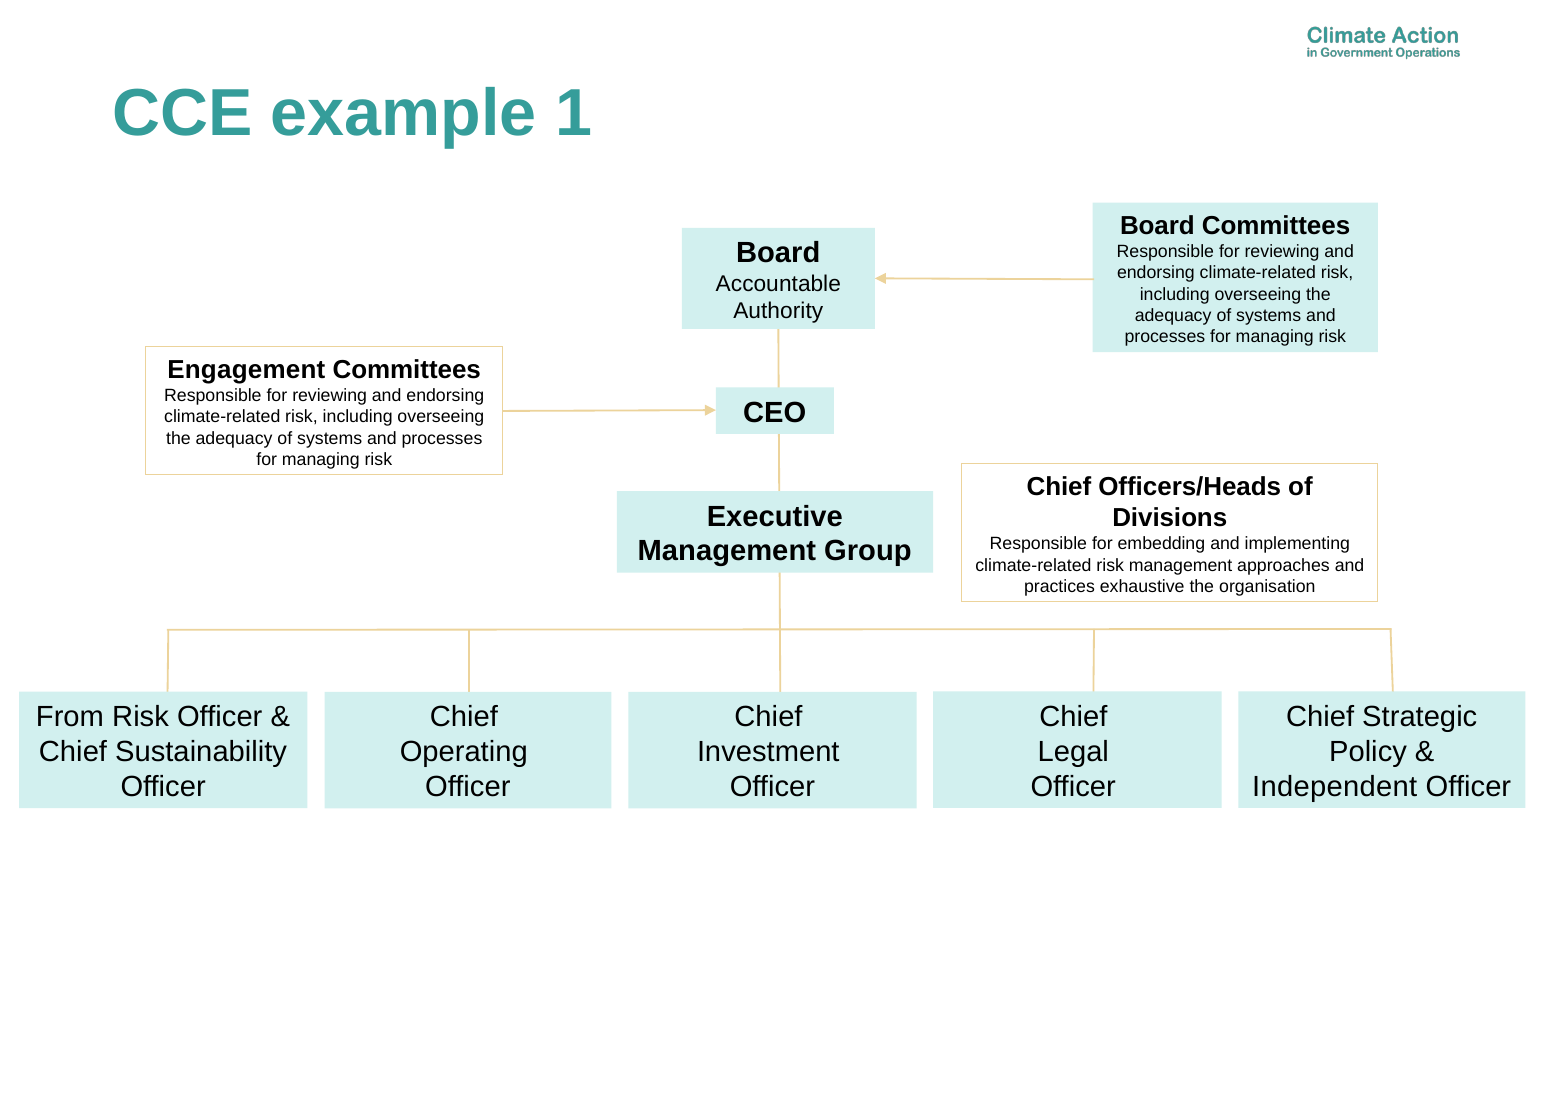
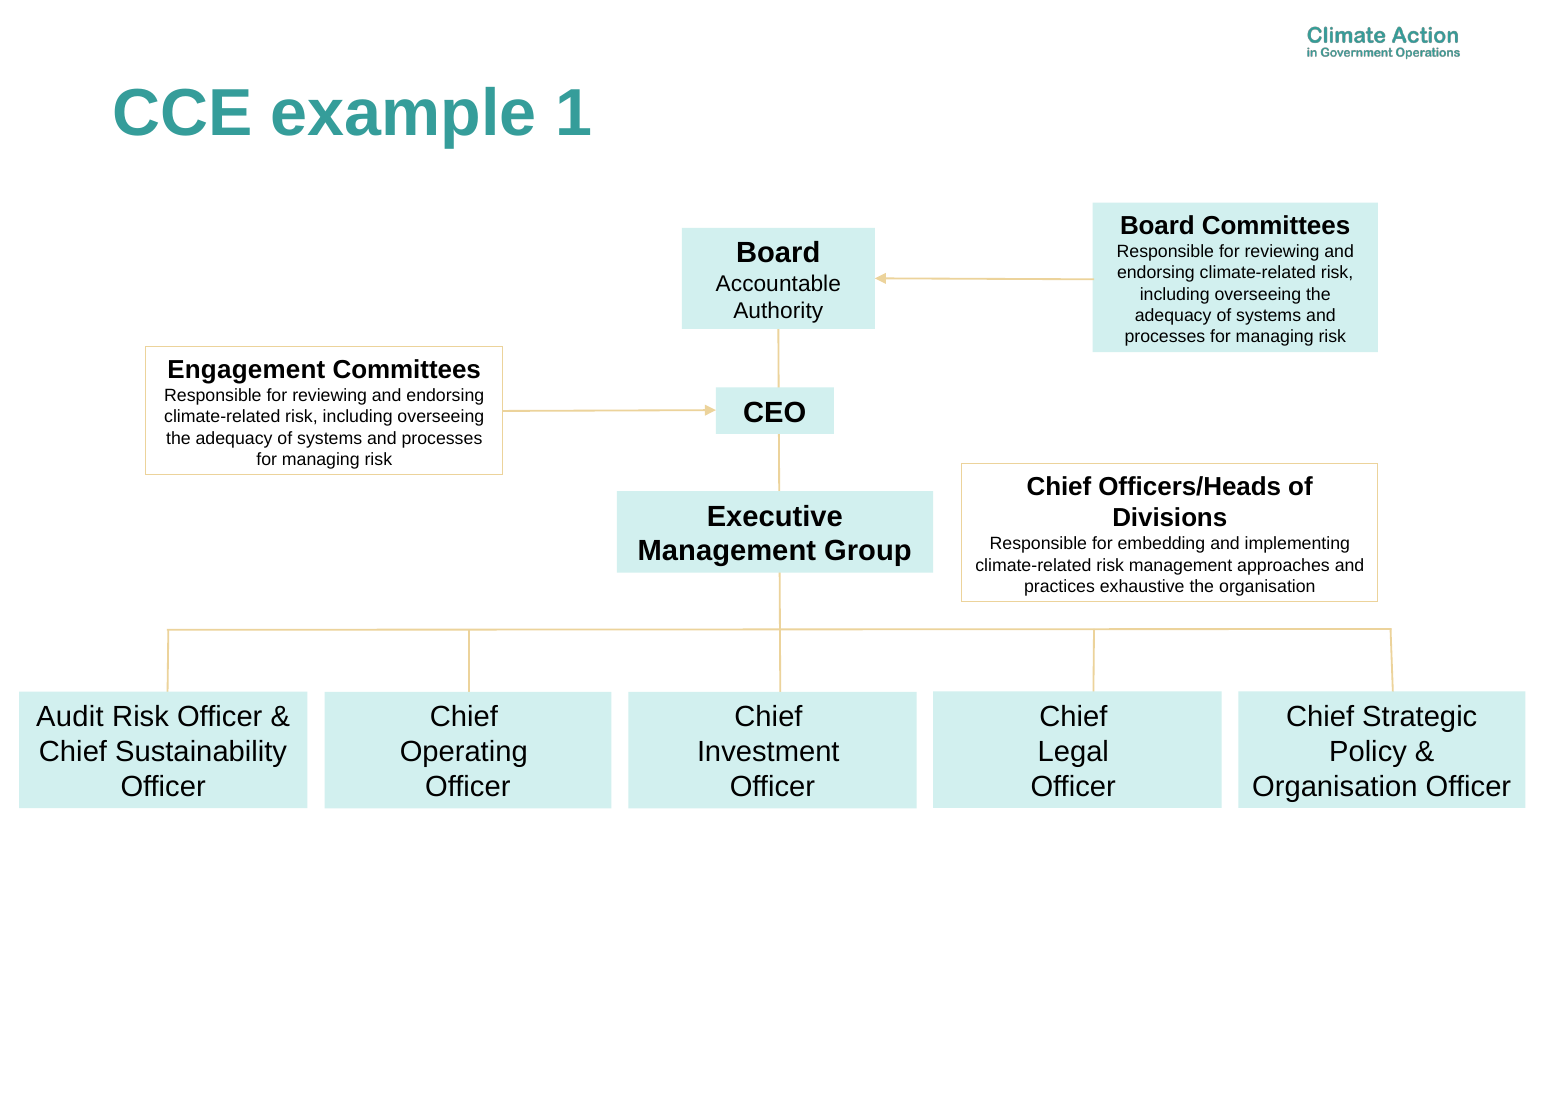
From: From -> Audit
Independent at (1335, 787): Independent -> Organisation
